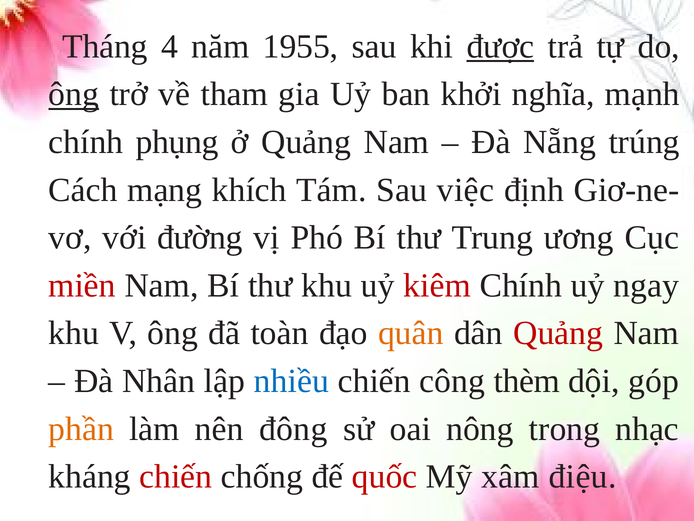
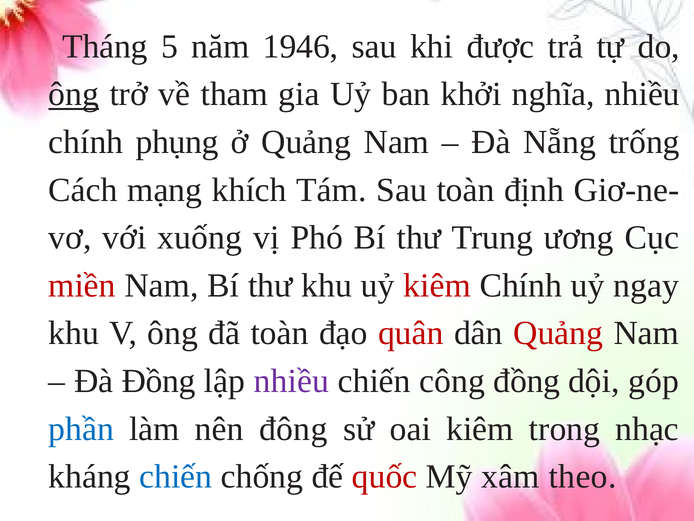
4: 4 -> 5
1955: 1955 -> 1946
được underline: present -> none
nghĩa mạnh: mạnh -> nhiều
trúng: trúng -> trống
Sau việc: việc -> toàn
đường: đường -> xuống
quân colour: orange -> red
Đà Nhân: Nhân -> Đồng
nhiều at (291, 381) colour: blue -> purple
công thèm: thèm -> đồng
phần colour: orange -> blue
oai nông: nông -> kiêm
chiến at (176, 476) colour: red -> blue
điệu: điệu -> theo
